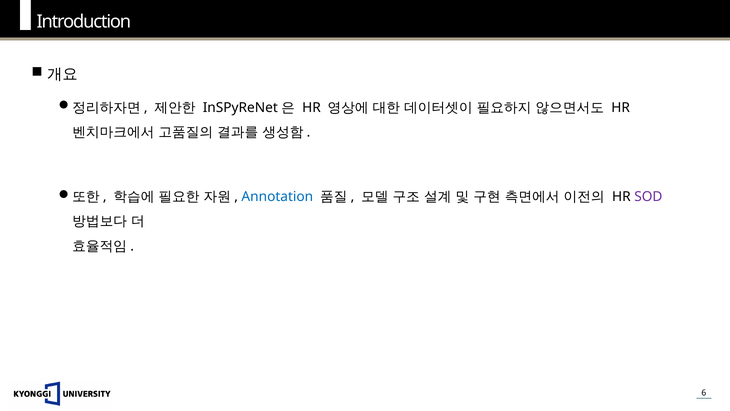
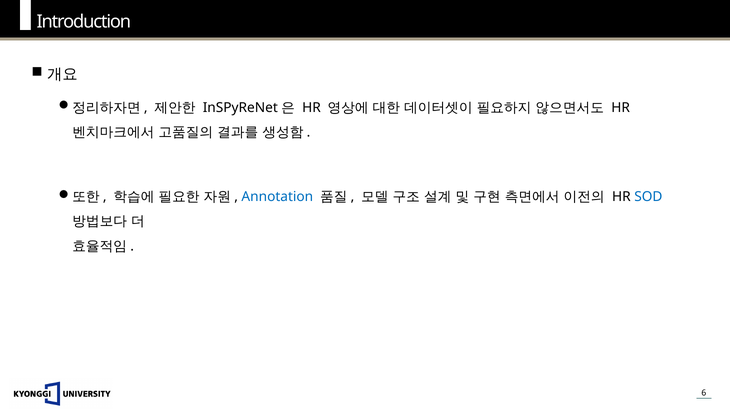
SOD colour: purple -> blue
